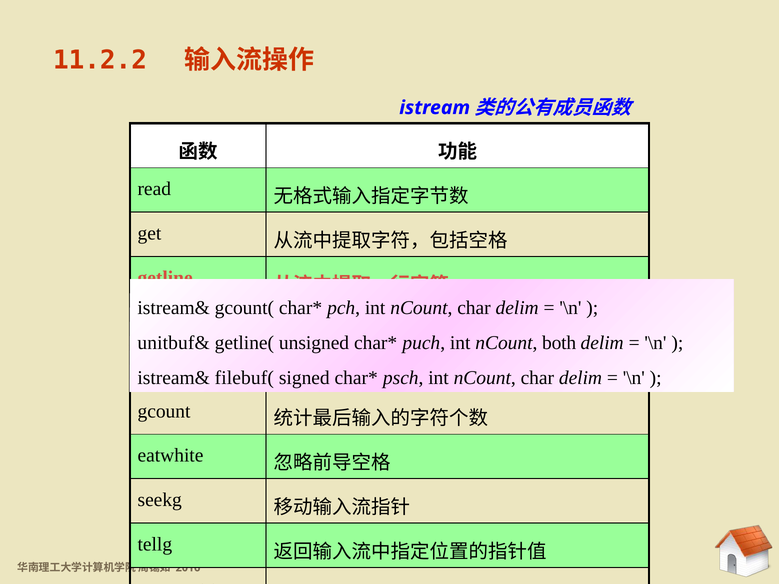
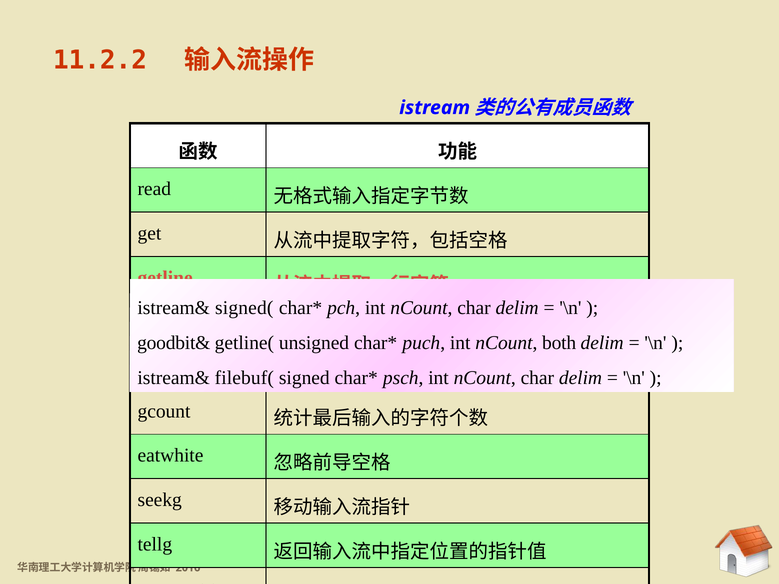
gcount(: gcount( -> signed(
unitbuf&: unitbuf& -> goodbit&
